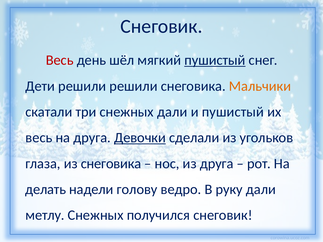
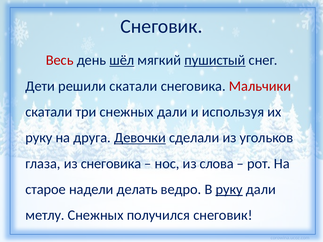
шёл underline: none -> present
решили решили: решили -> скатали
Мальчики colour: orange -> red
и пушистый: пушистый -> используя
весь at (39, 138): весь -> руку
из друга: друга -> слова
делать: делать -> старое
голову: голову -> делать
руку at (229, 190) underline: none -> present
